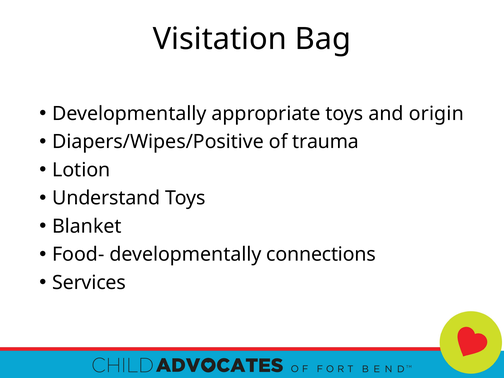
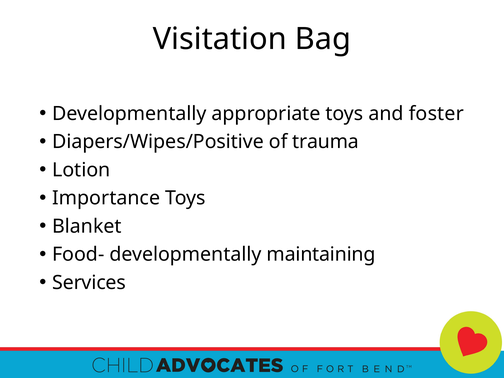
origin: origin -> foster
Understand: Understand -> Importance
connections: connections -> maintaining
